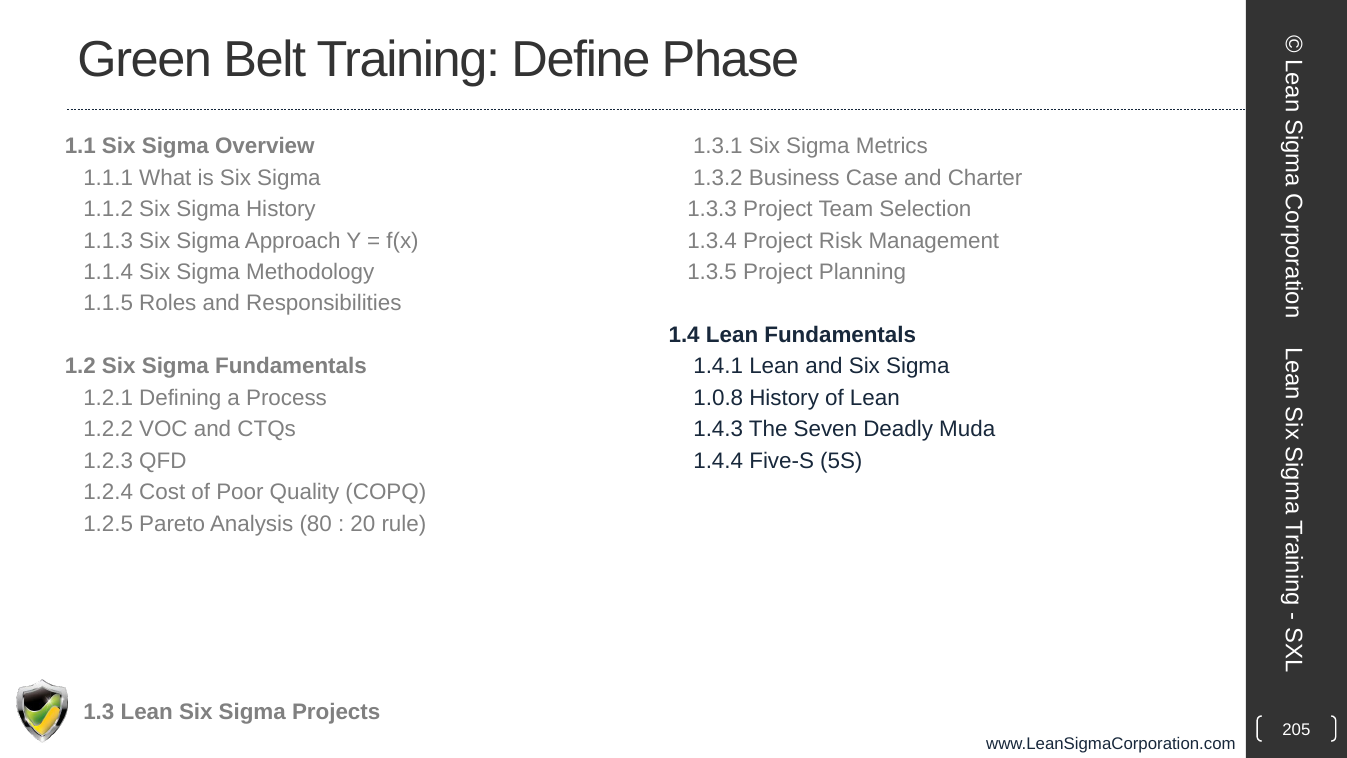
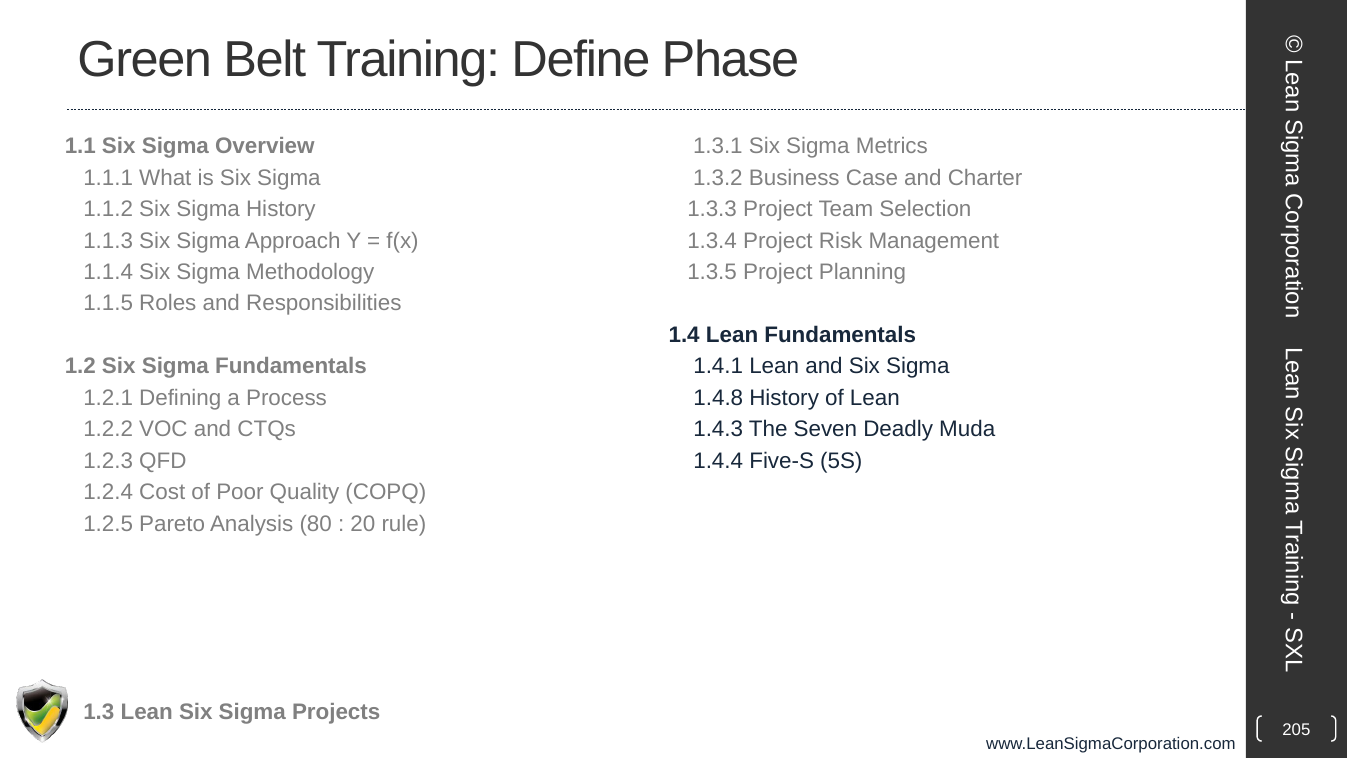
1.0.8: 1.0.8 -> 1.4.8
